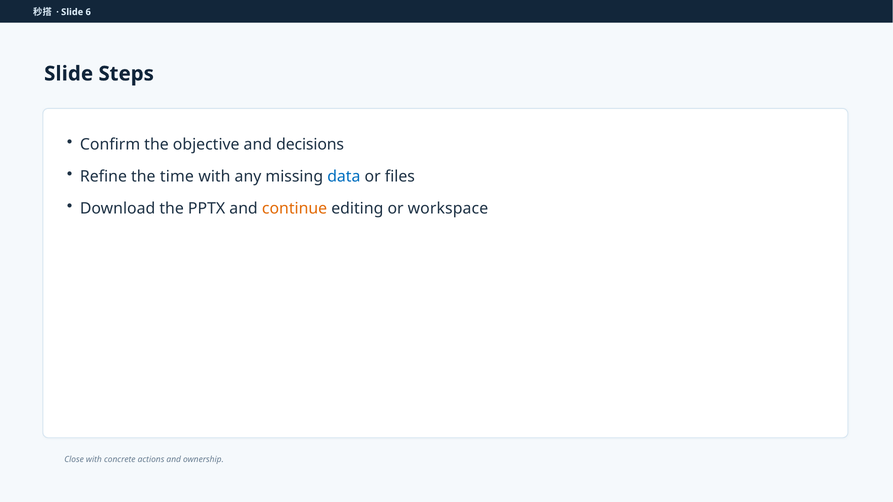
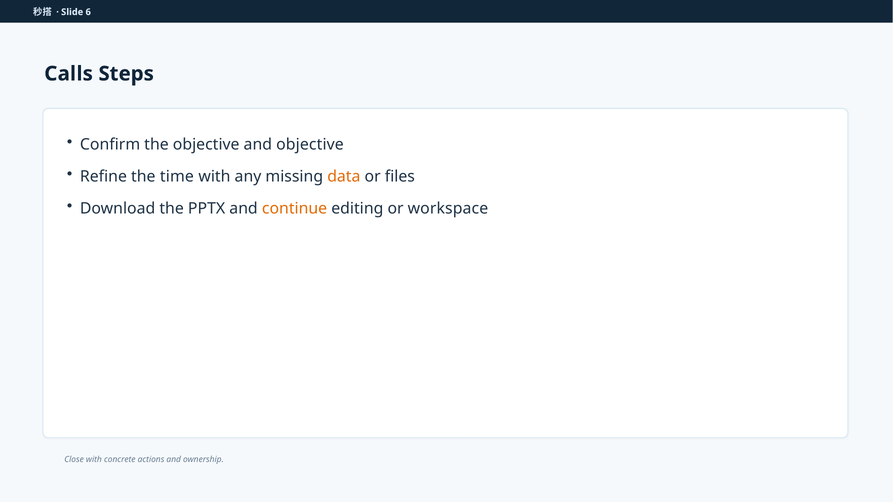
Slide at (69, 74): Slide -> Calls
and decisions: decisions -> objective
data colour: blue -> orange
